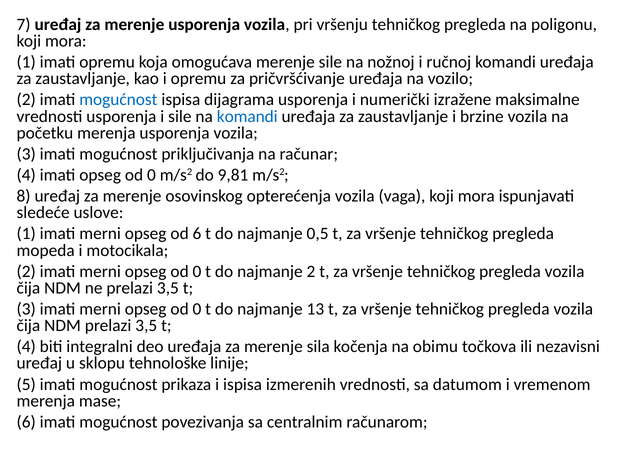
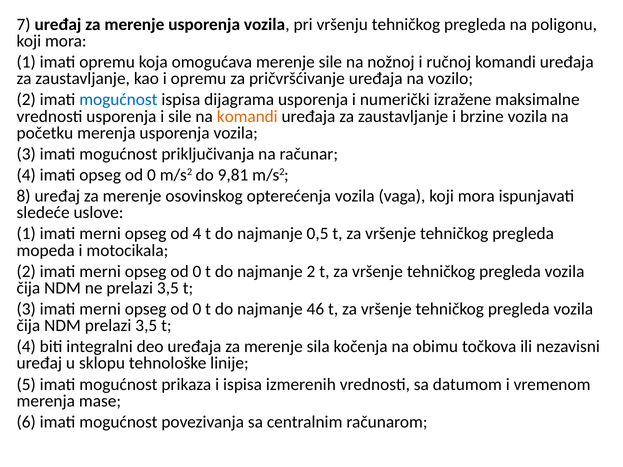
komandi at (247, 116) colour: blue -> orange
od 6: 6 -> 4
13: 13 -> 46
